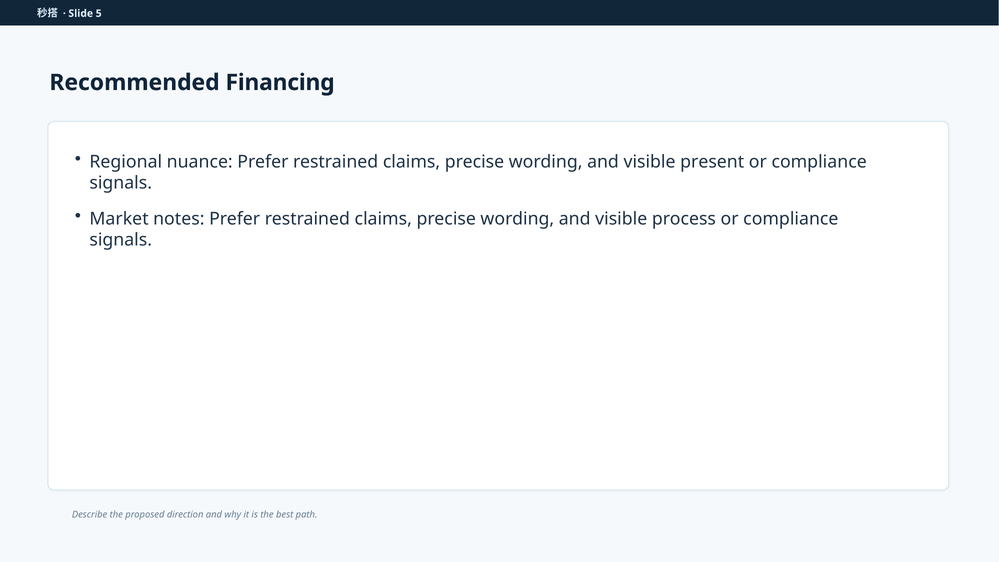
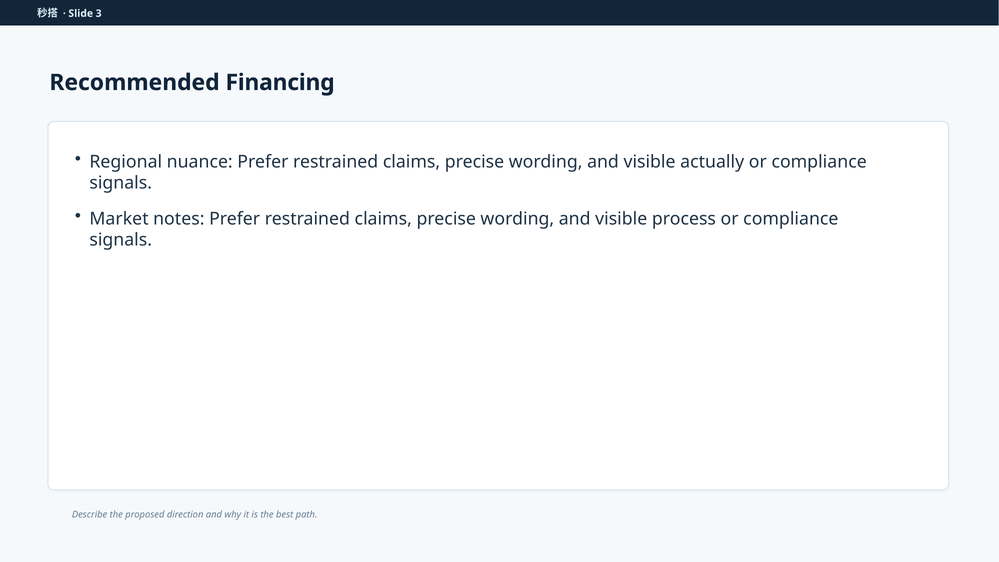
5: 5 -> 3
present: present -> actually
